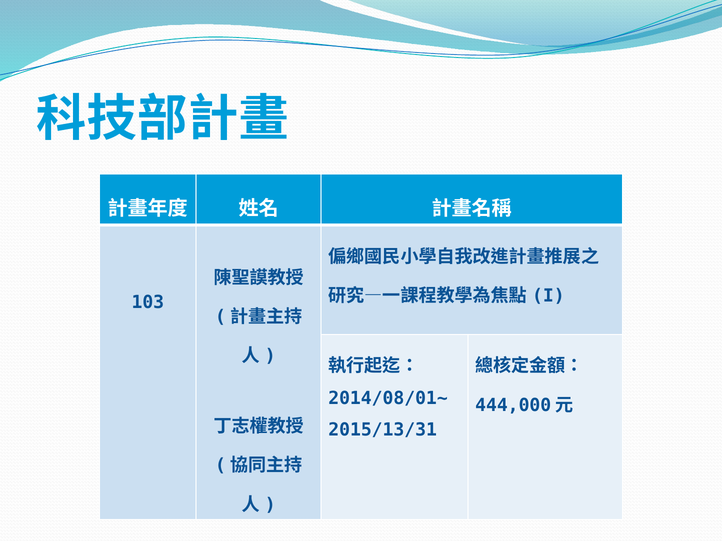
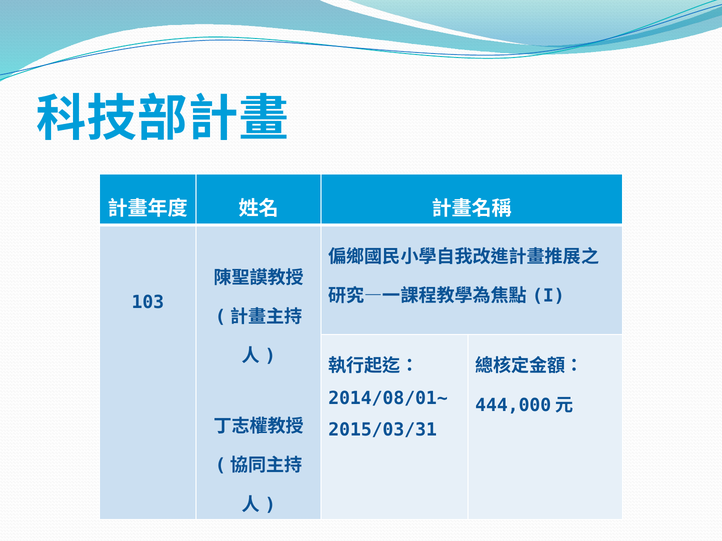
2015/13/31: 2015/13/31 -> 2015/03/31
